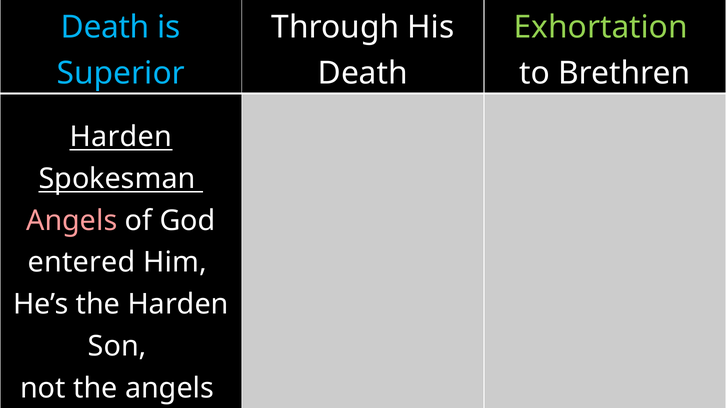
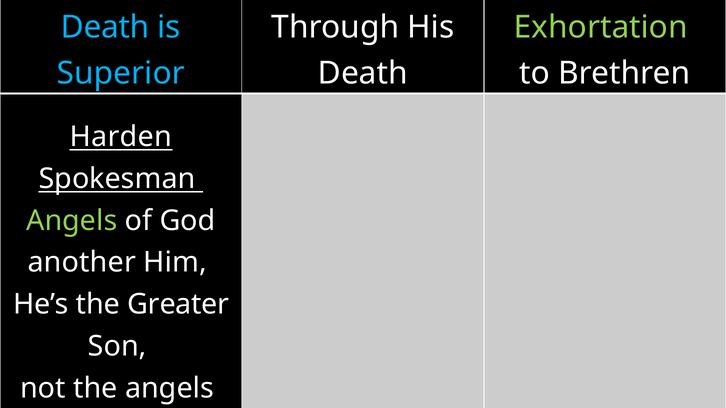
Angels at (72, 221) colour: pink -> light green
entered: entered -> another
the Harden: Harden -> Greater
